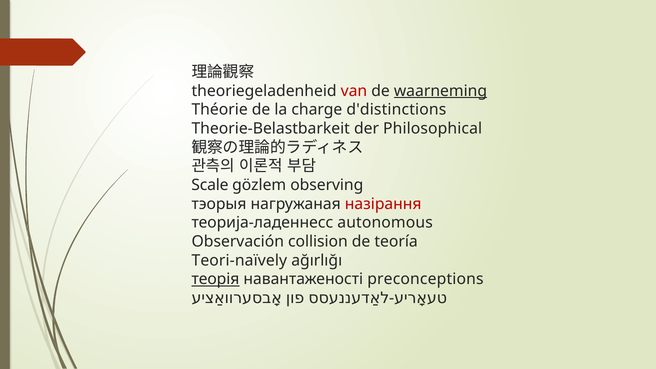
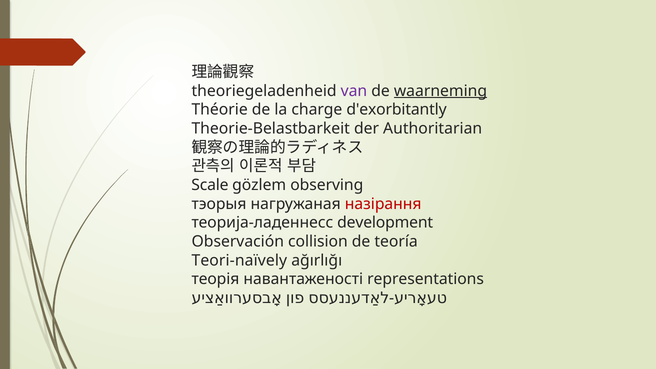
van colour: red -> purple
d'distinctions: d'distinctions -> d'exorbitantly
Philosophical: Philosophical -> Authoritarian
autonomous: autonomous -> development
теорія underline: present -> none
preconceptions: preconceptions -> representations
